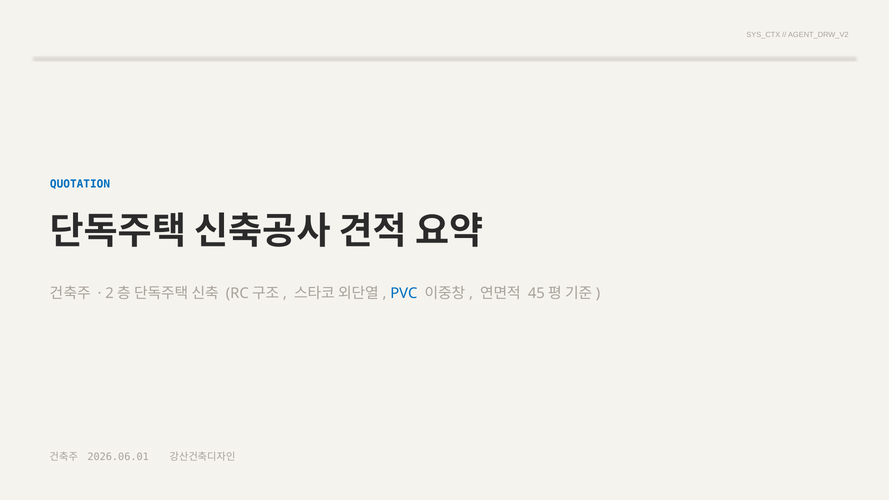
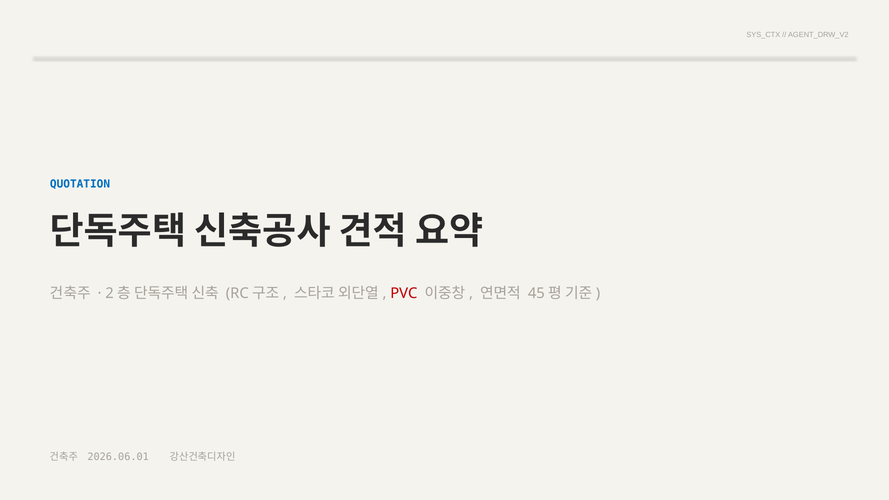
PVC colour: blue -> red
